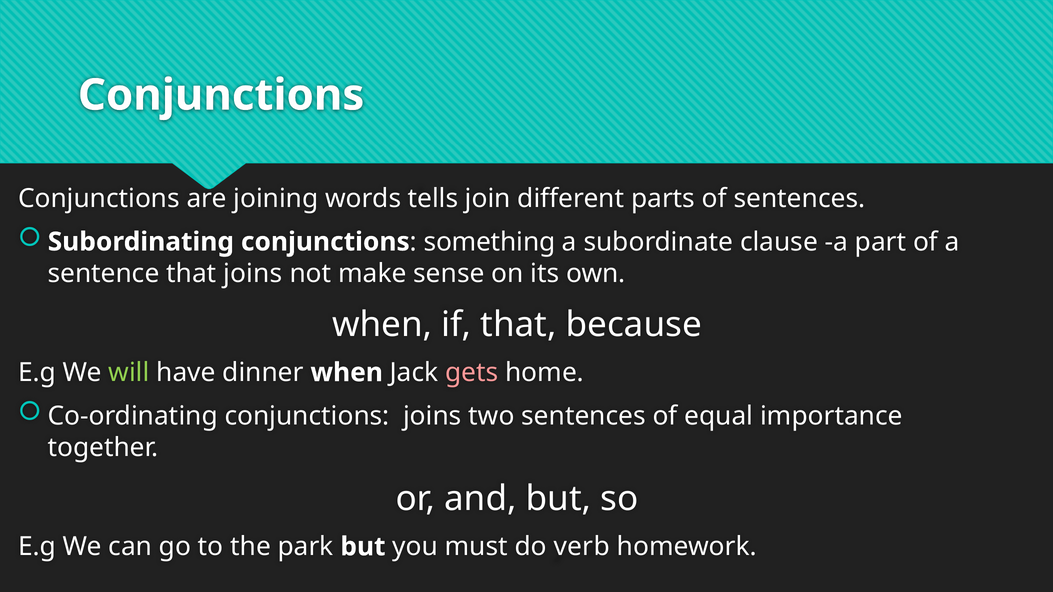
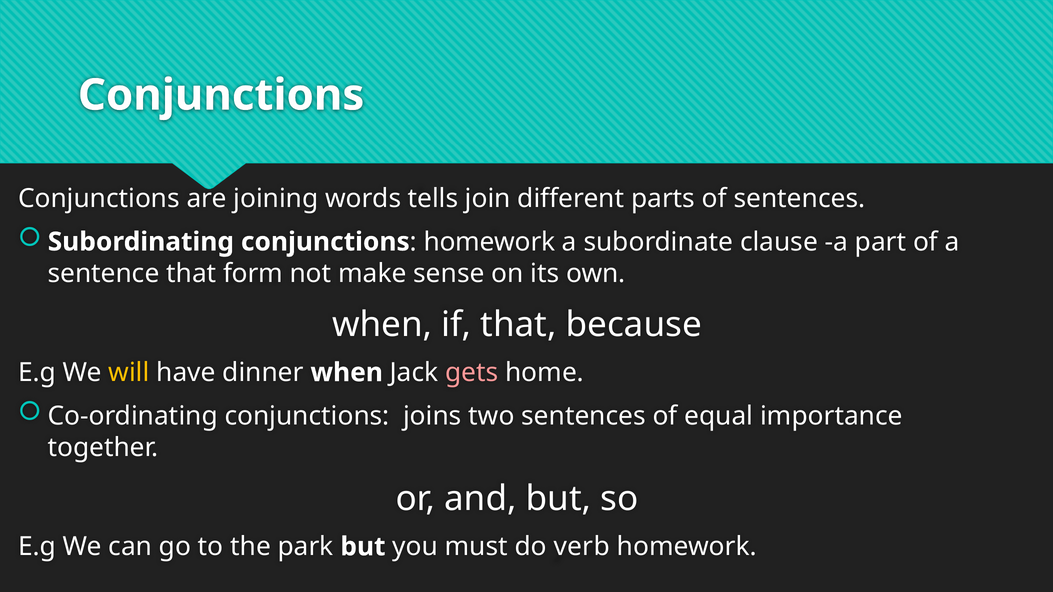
something at (490, 242): something -> homework
that joins: joins -> form
will colour: light green -> yellow
